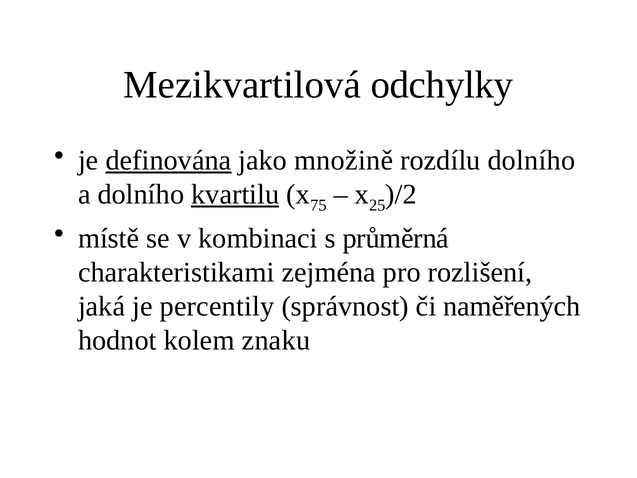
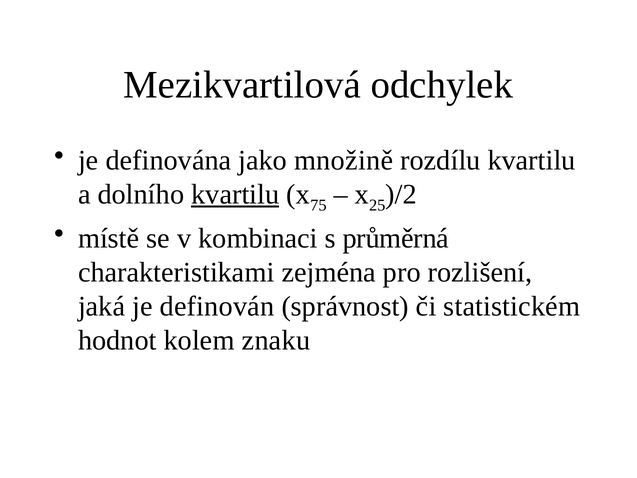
odchylky: odchylky -> odchylek
definována underline: present -> none
rozdílu dolního: dolního -> kvartilu
percentily: percentily -> definován
naměřených: naměřených -> statistickém
